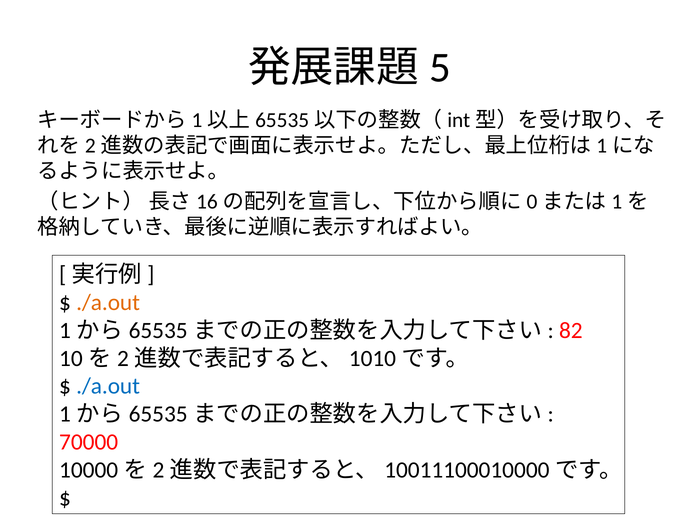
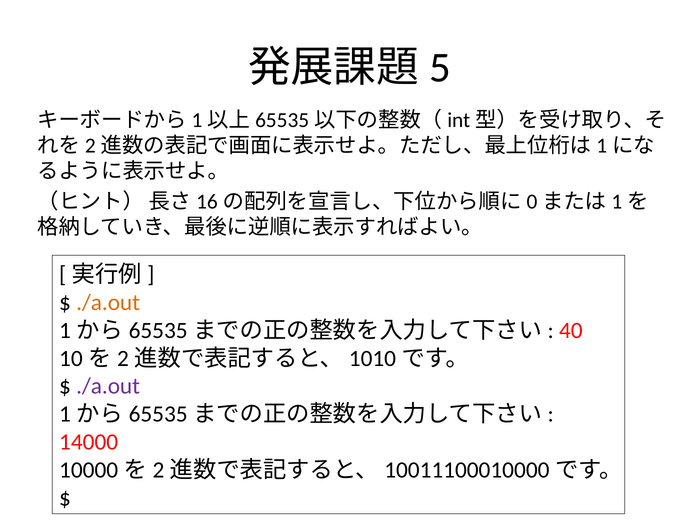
82: 82 -> 40
./a.out at (108, 386) colour: blue -> purple
70000: 70000 -> 14000
